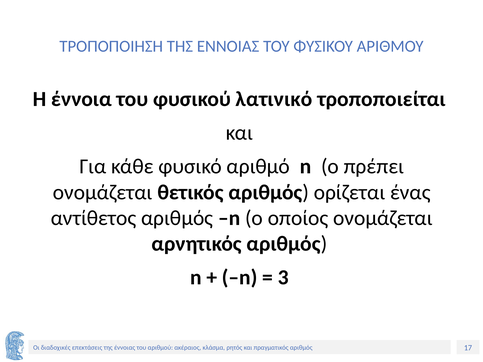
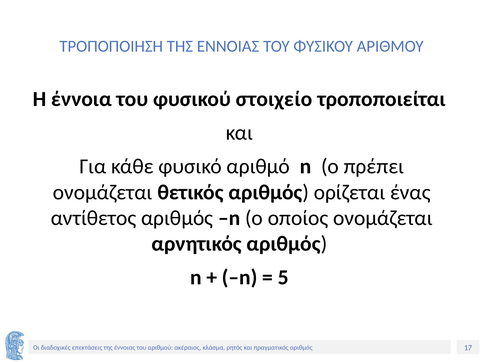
λατινικό: λατινικό -> στοιχείο
3: 3 -> 5
